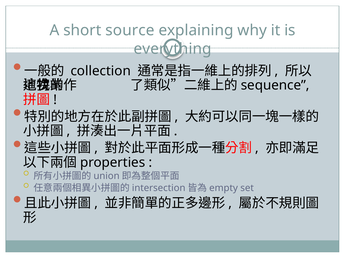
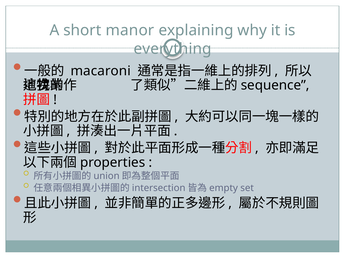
source: source -> manor
collection: collection -> macaroni
